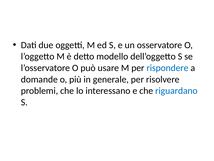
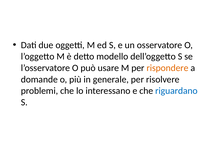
rispondere colour: blue -> orange
